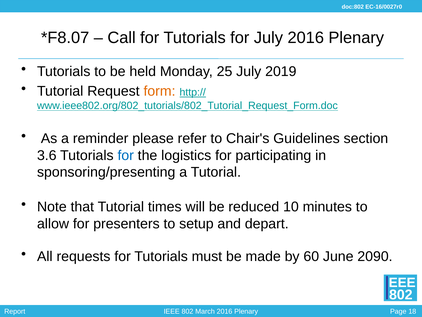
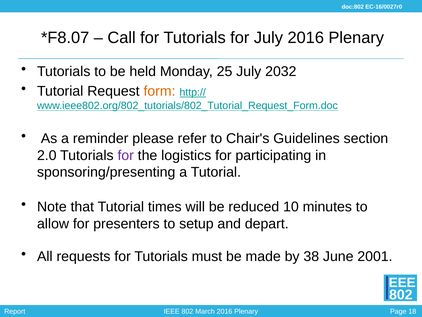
2019: 2019 -> 2032
3.6: 3.6 -> 2.0
for at (126, 155) colour: blue -> purple
60: 60 -> 38
2090: 2090 -> 2001
